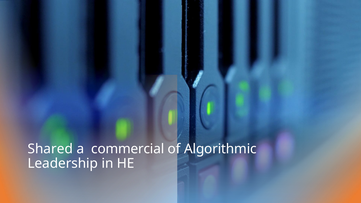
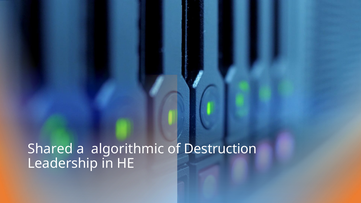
commercial: commercial -> algorithmic
Algorithmic: Algorithmic -> Destruction
